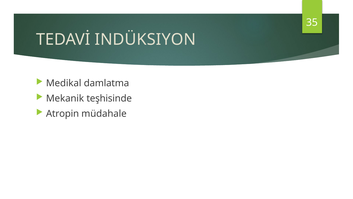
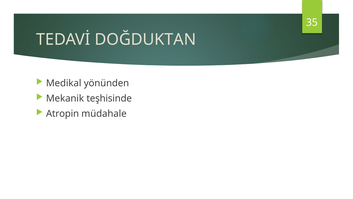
INDÜKSIYON: INDÜKSIYON -> DOĞDUKTAN
damlatma: damlatma -> yönünden
